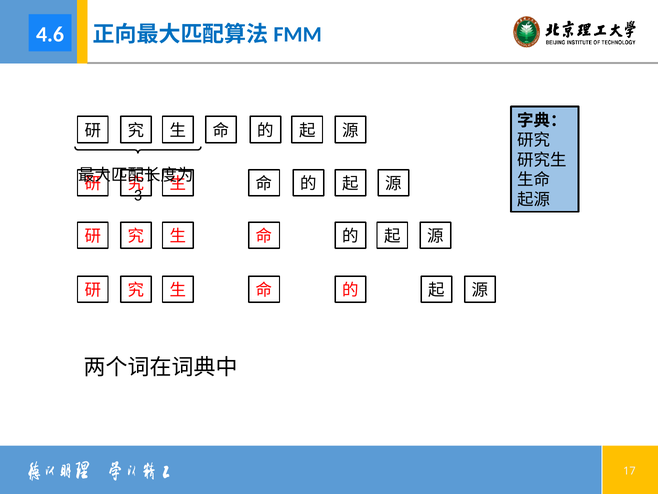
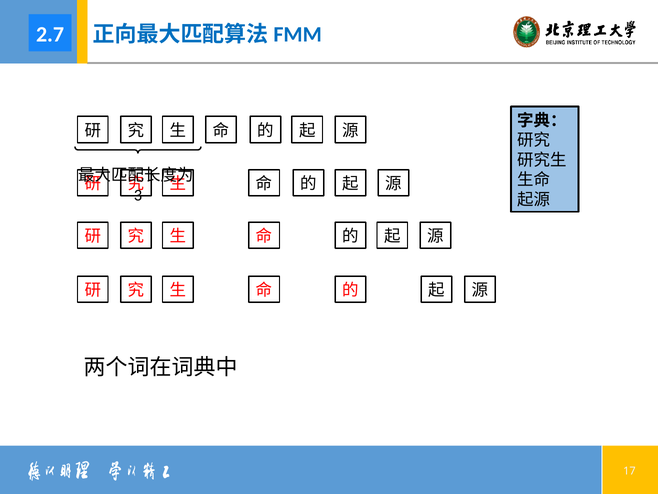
4.6: 4.6 -> 2.7
